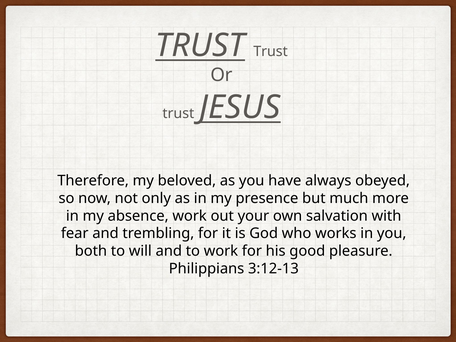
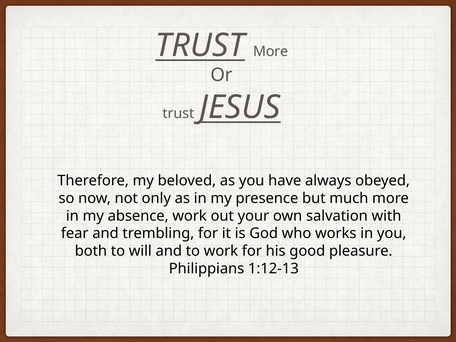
Trust at (271, 51): Trust -> More
3:12-13: 3:12-13 -> 1:12-13
